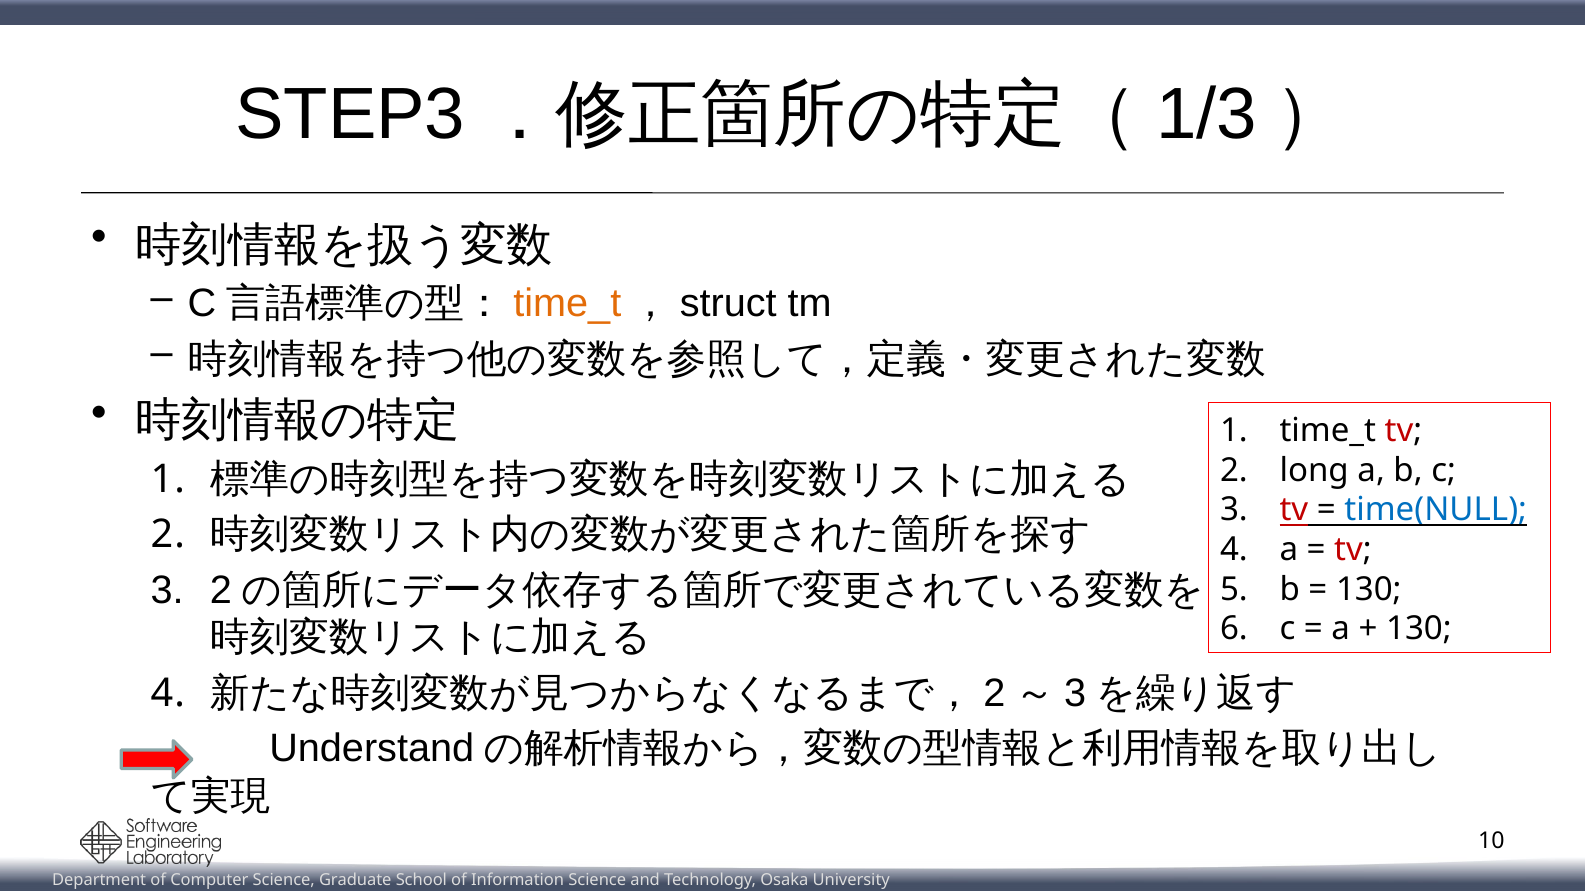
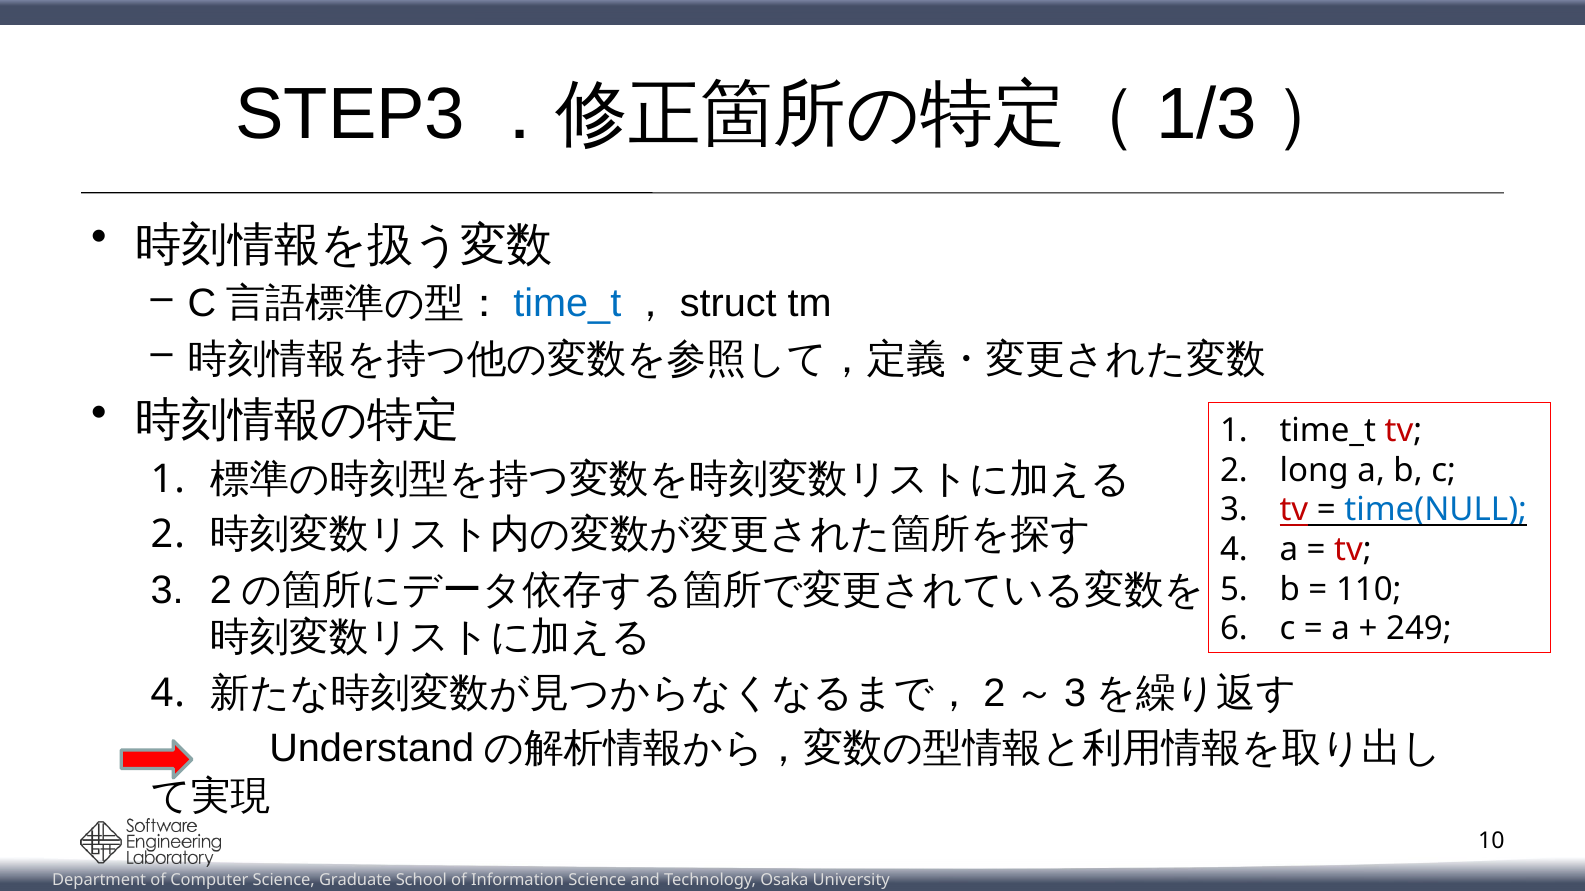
time_t at (567, 304) colour: orange -> blue
130 at (1369, 590): 130 -> 110
130 at (1419, 629): 130 -> 249
